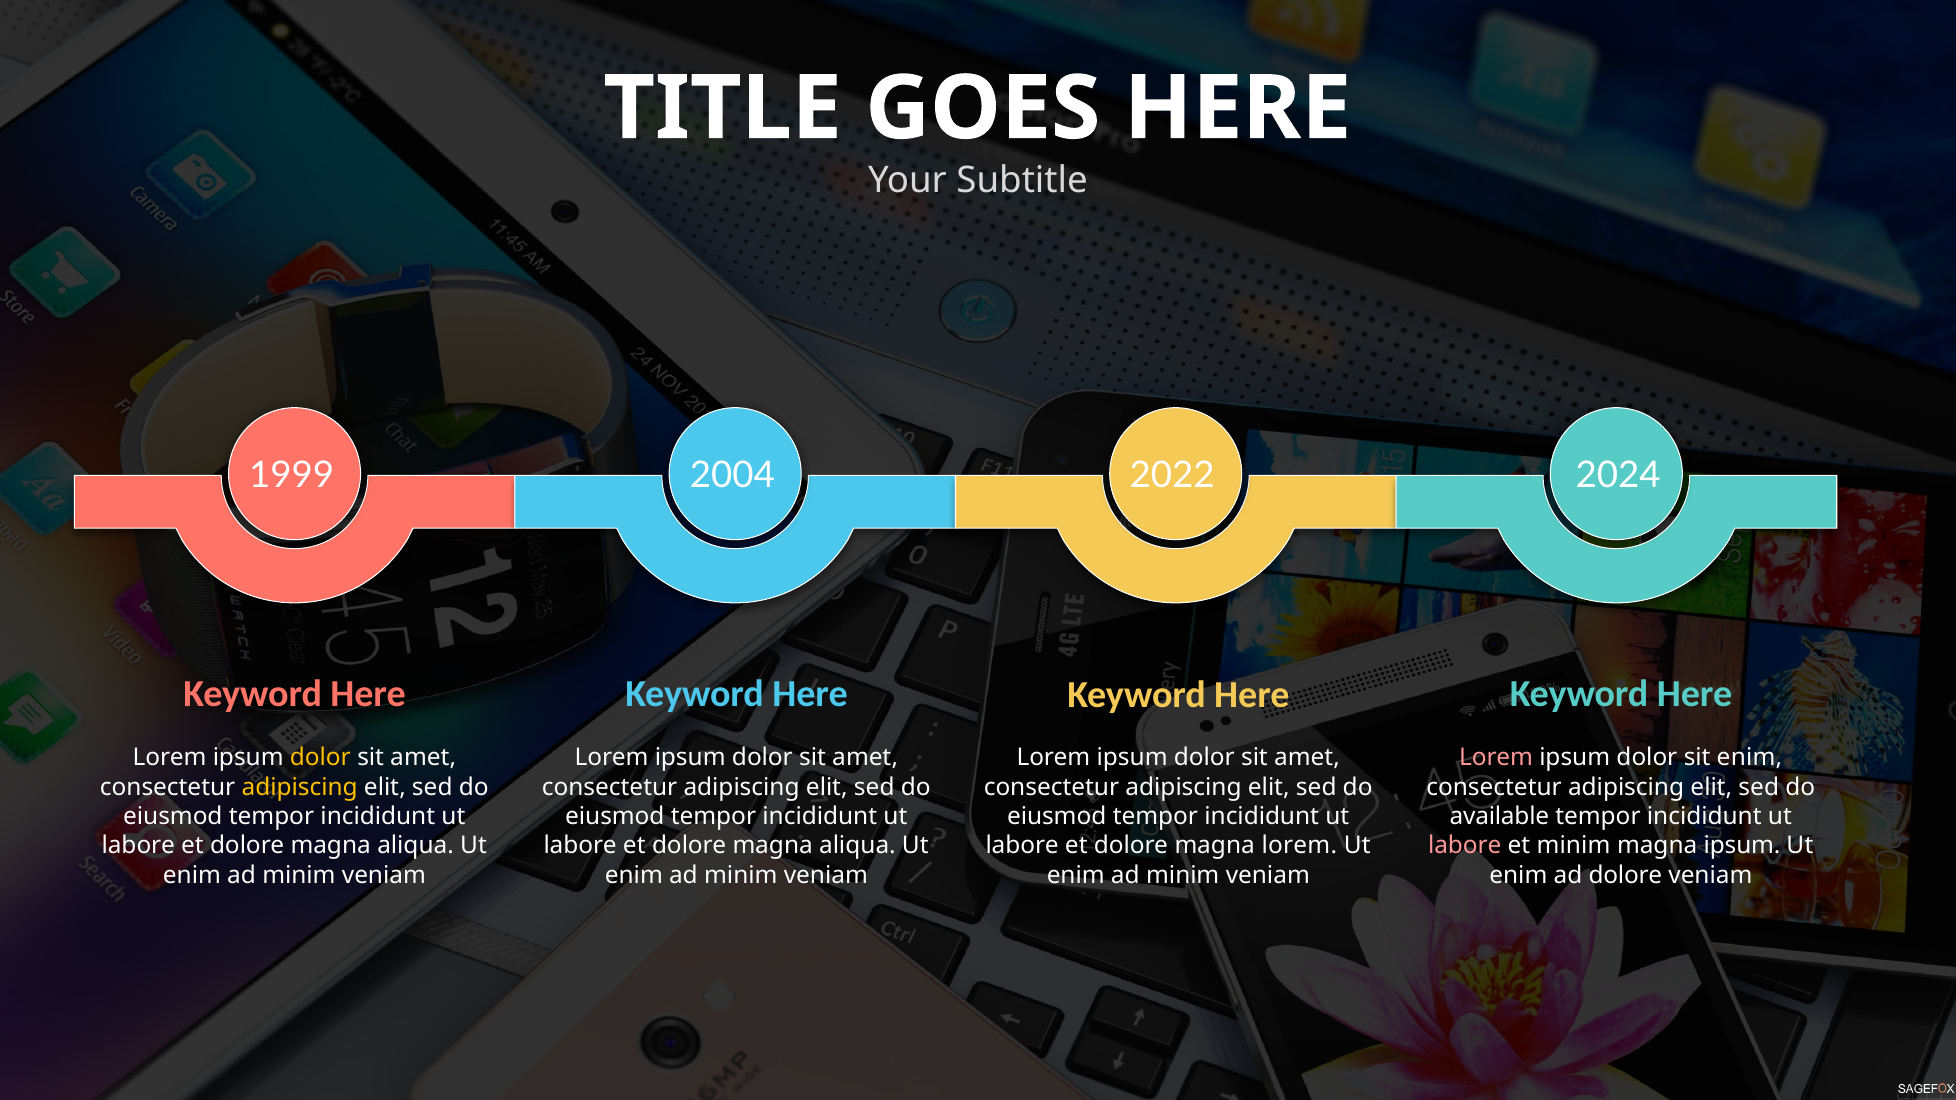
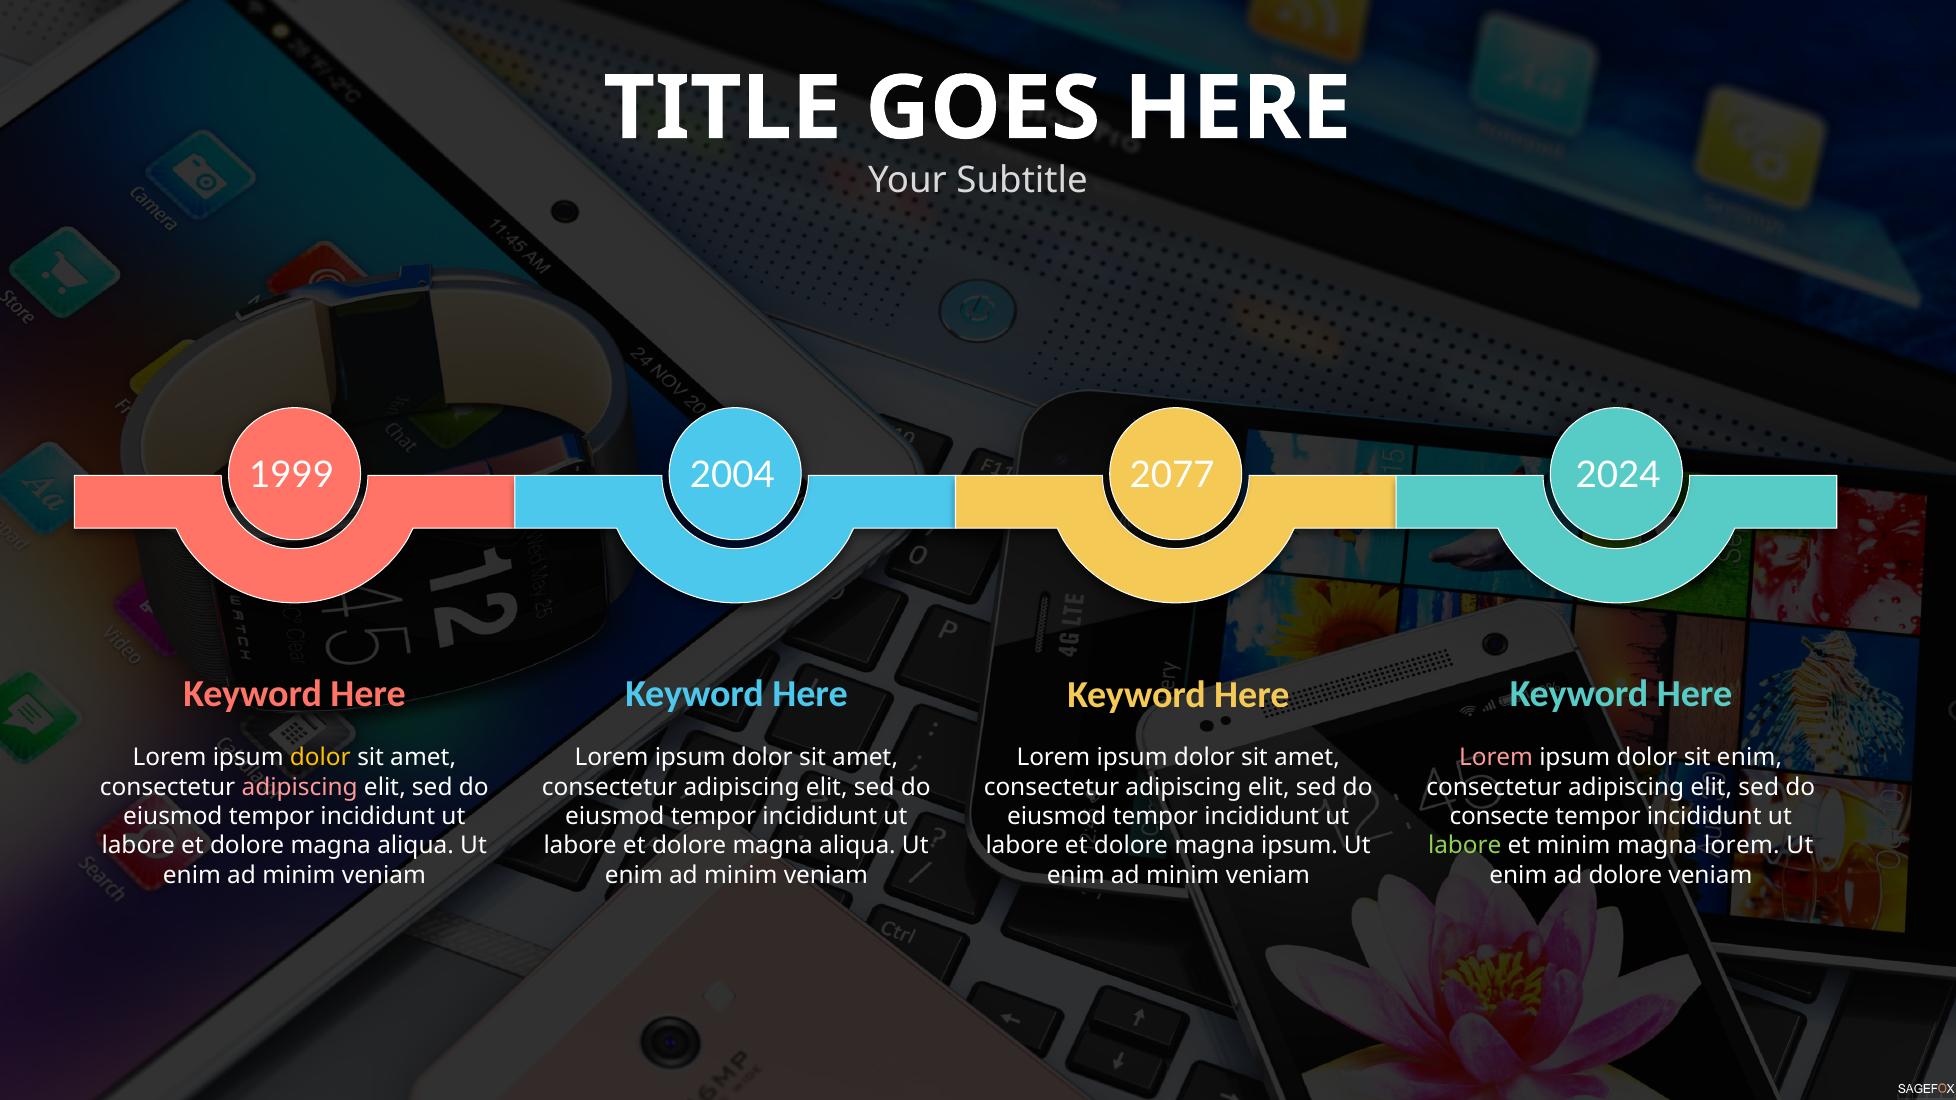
2022: 2022 -> 2077
adipiscing at (300, 787) colour: yellow -> pink
available: available -> consecte
labore at (1465, 846) colour: pink -> light green
magna ipsum: ipsum -> lorem
magna lorem: lorem -> ipsum
